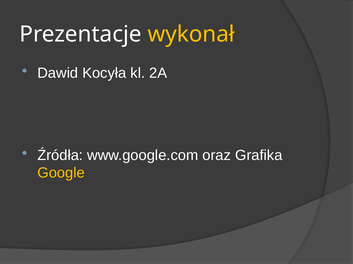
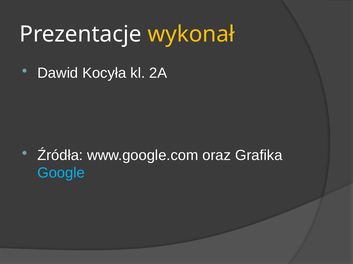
Google colour: yellow -> light blue
